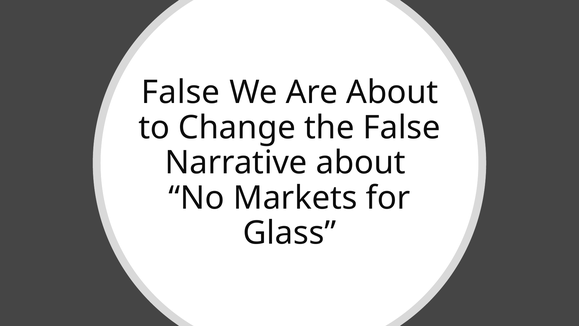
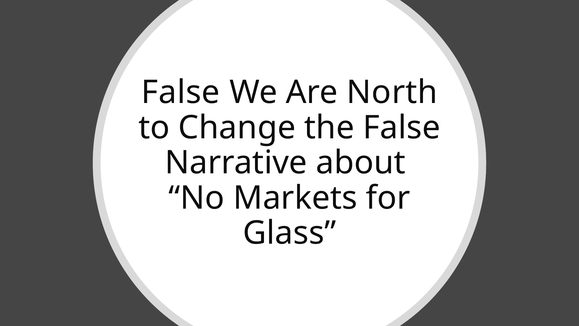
Are About: About -> North
